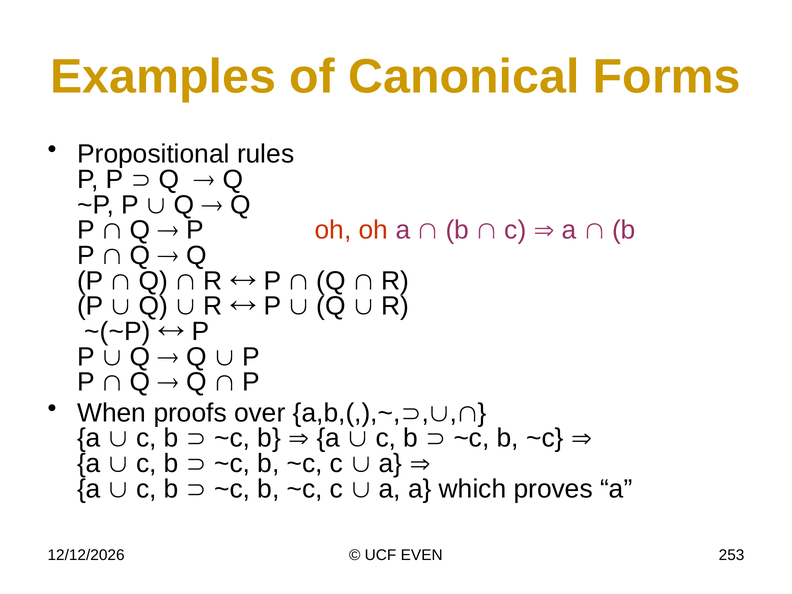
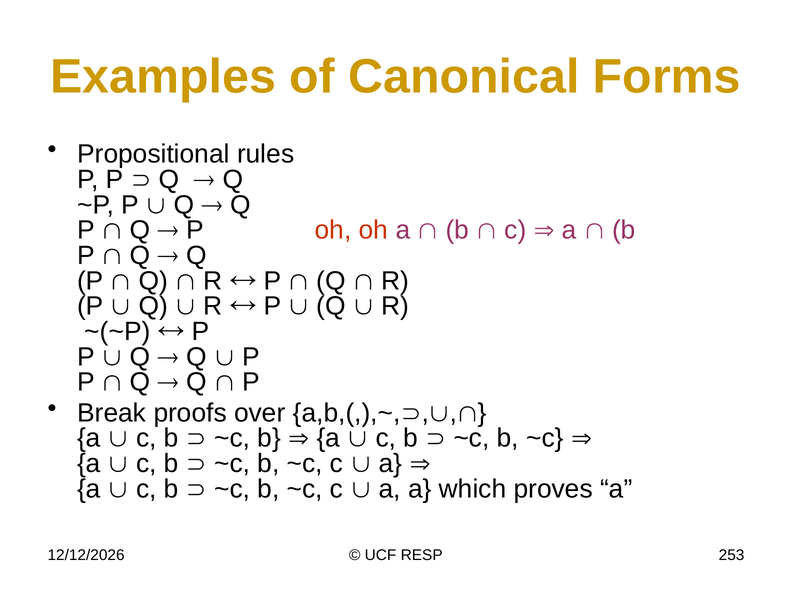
When: When -> Break
EVEN: EVEN -> RESP
